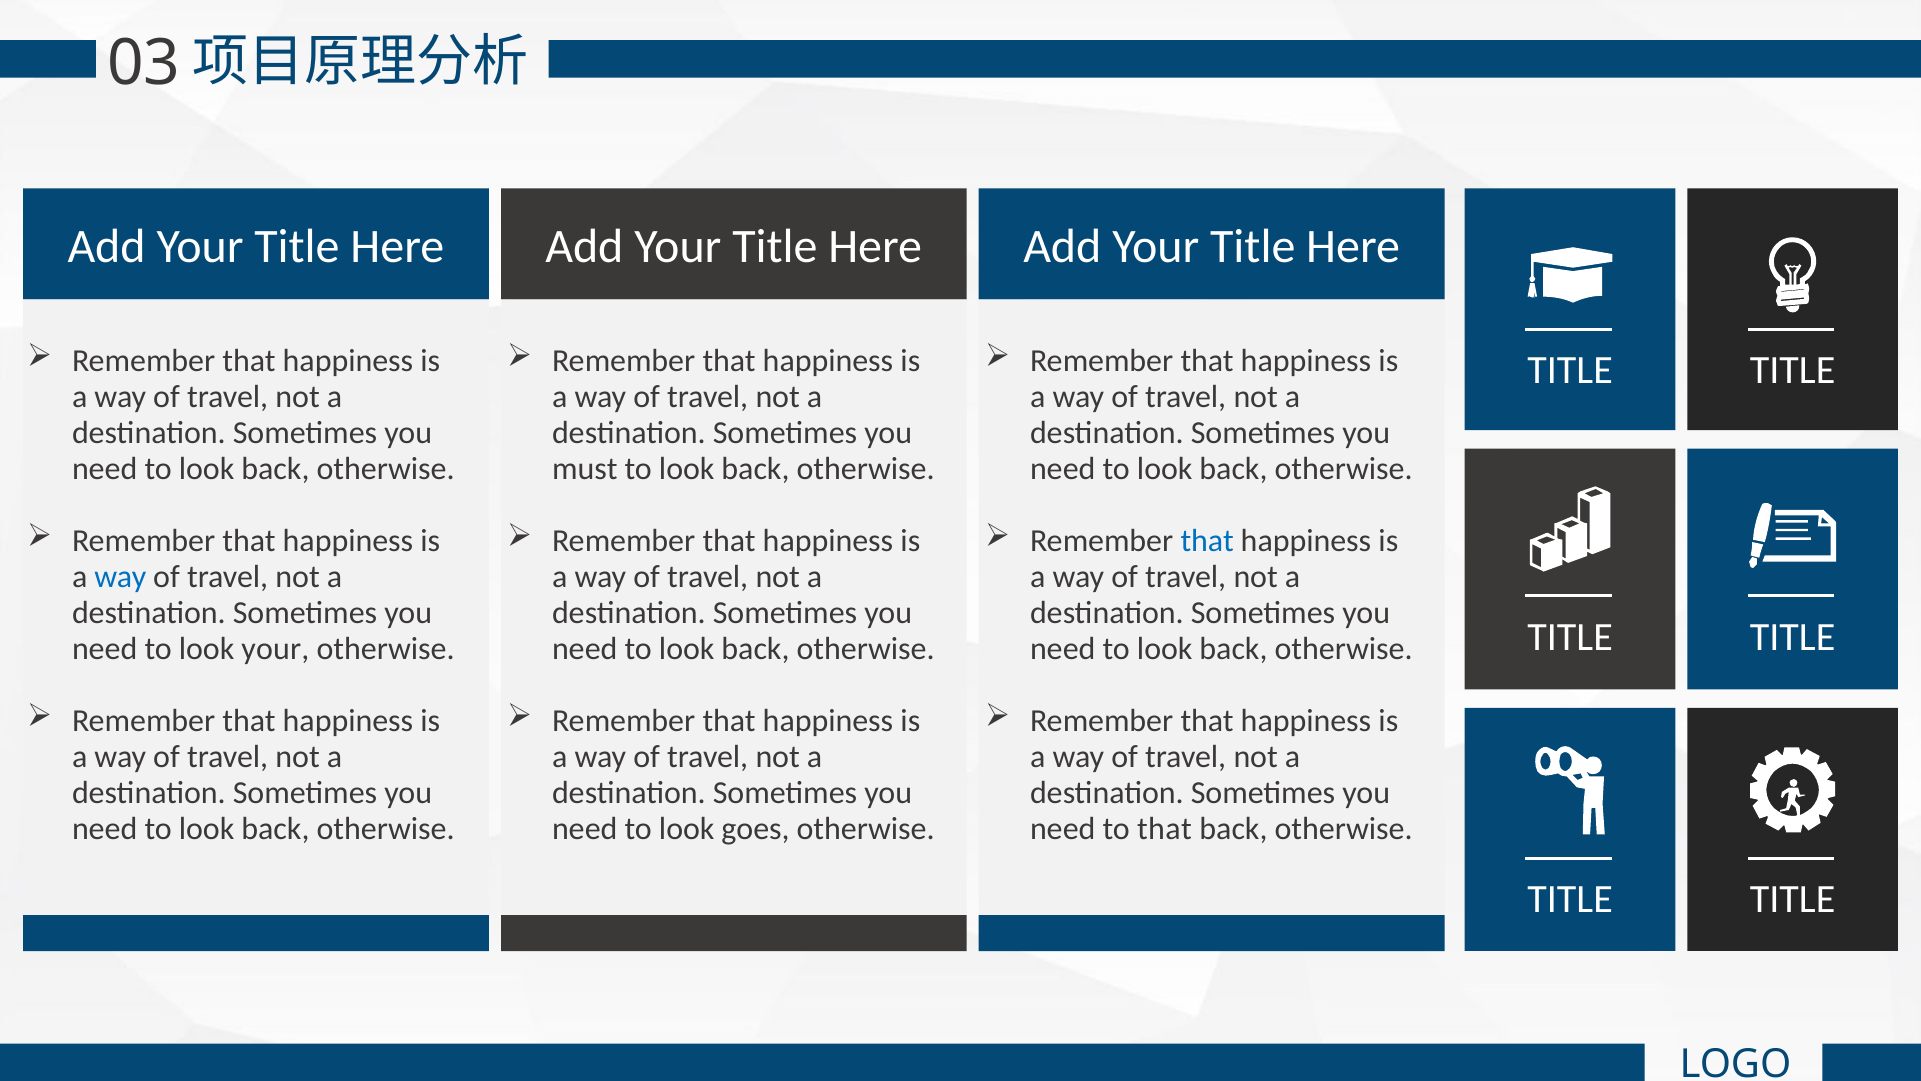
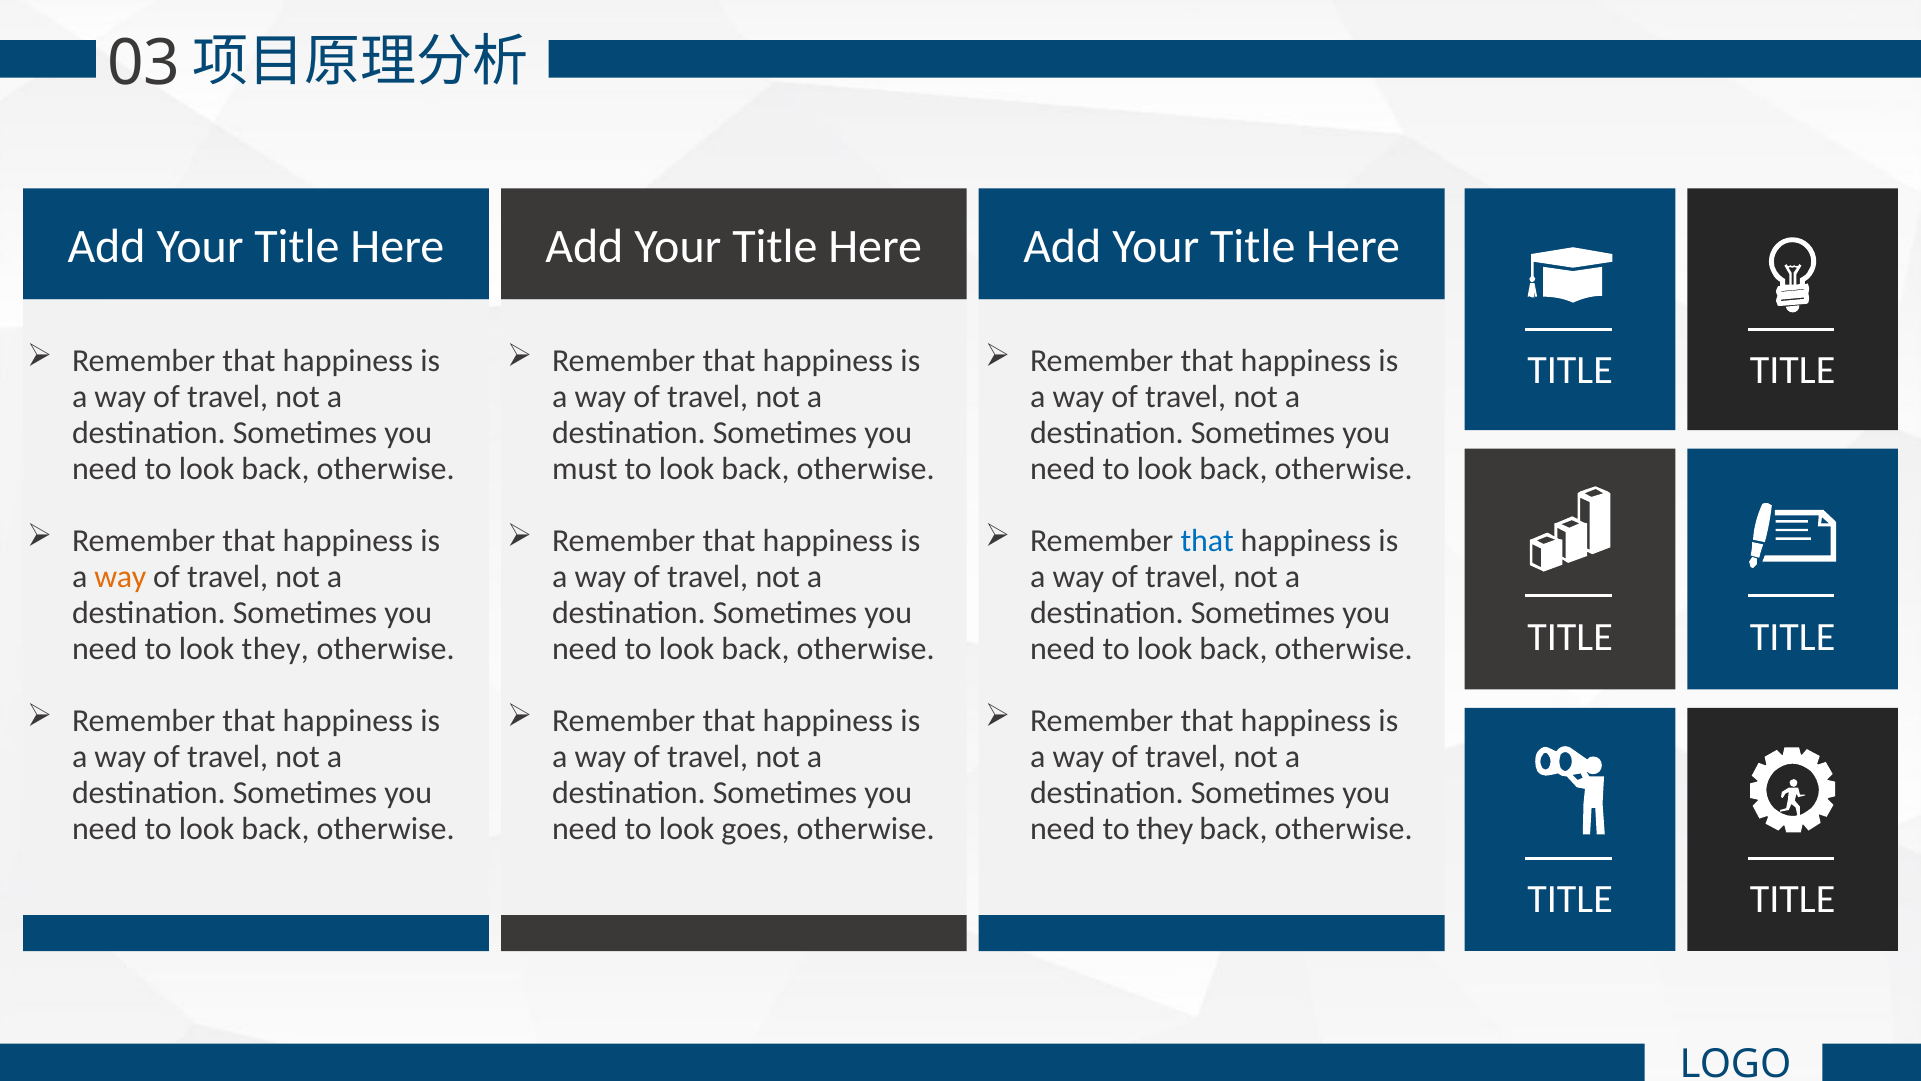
way at (120, 577) colour: blue -> orange
look your: your -> they
to that: that -> they
